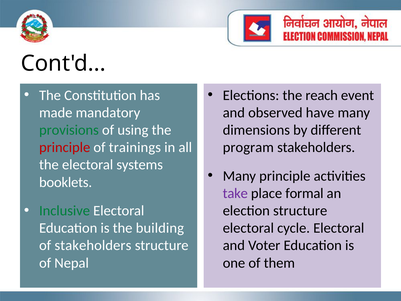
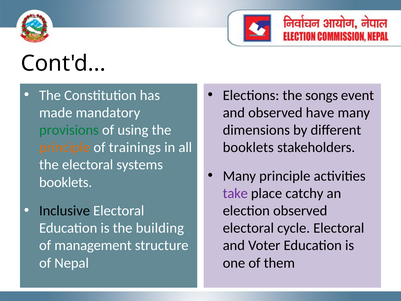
reach: reach -> songs
principle at (65, 147) colour: red -> orange
program at (248, 147): program -> booklets
formal: formal -> catchy
Inclusive colour: green -> black
election structure: structure -> observed
of stakeholders: stakeholders -> management
